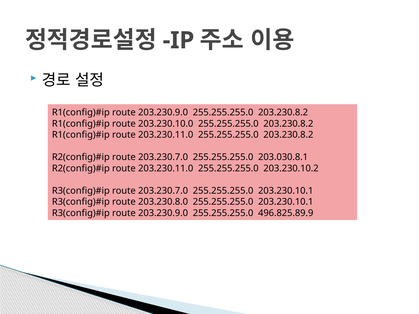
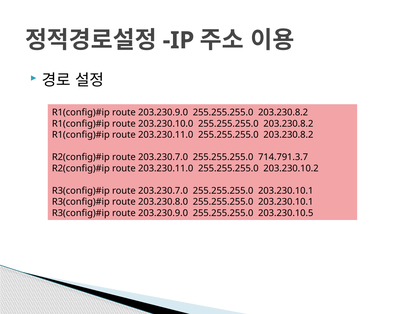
203.030.8.1: 203.030.8.1 -> 714.791.3.7
496.825.89.9: 496.825.89.9 -> 203.230.10.5
